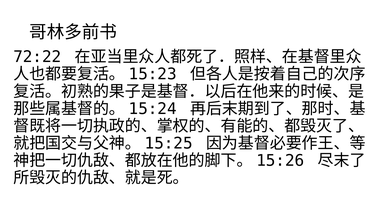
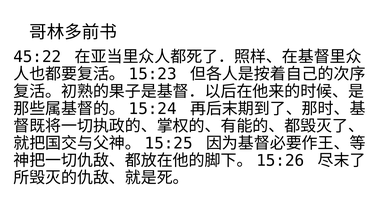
72:22: 72:22 -> 45:22
